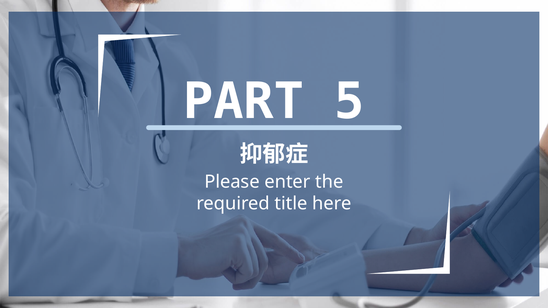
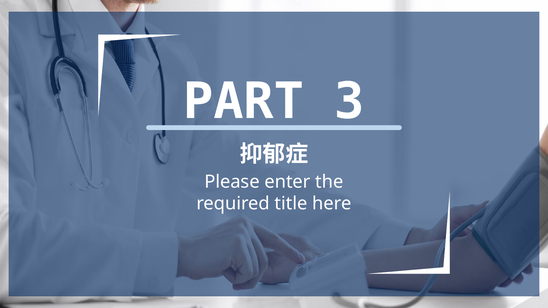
5: 5 -> 3
